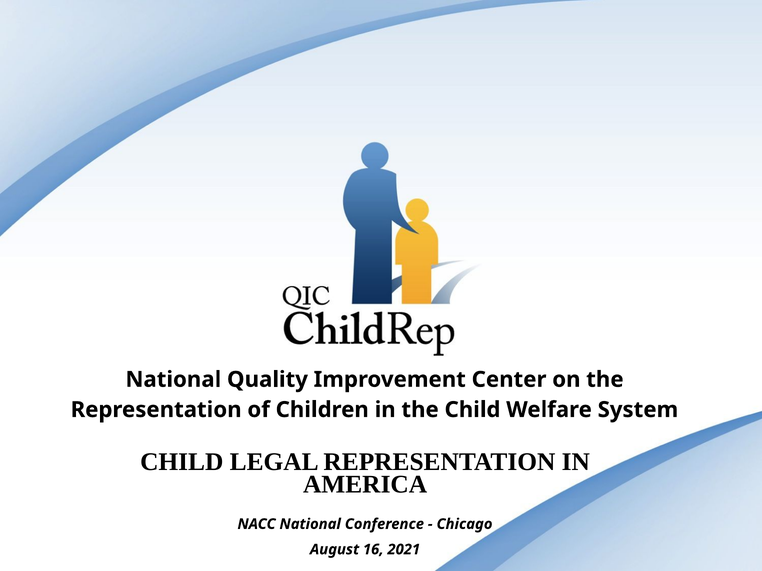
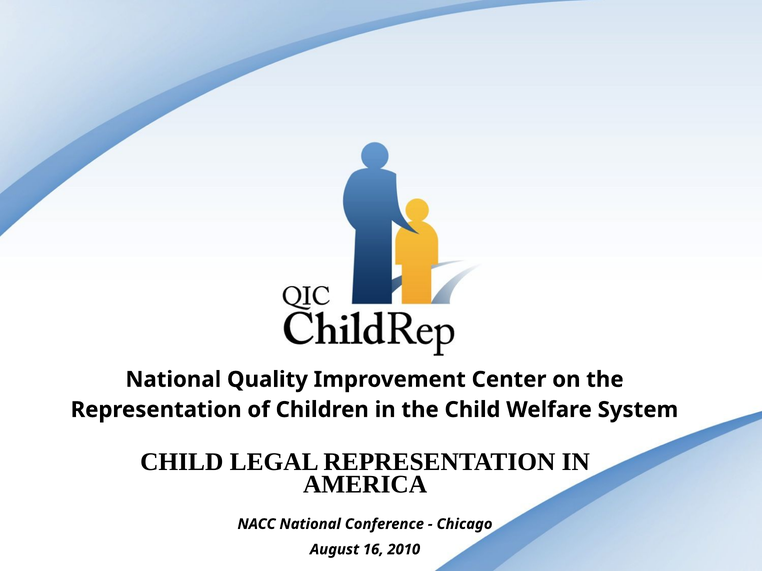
2021: 2021 -> 2010
